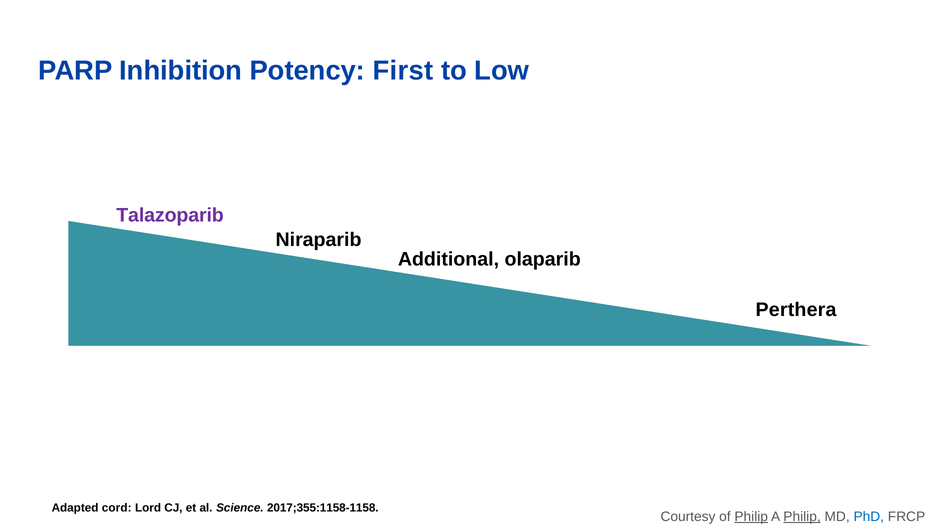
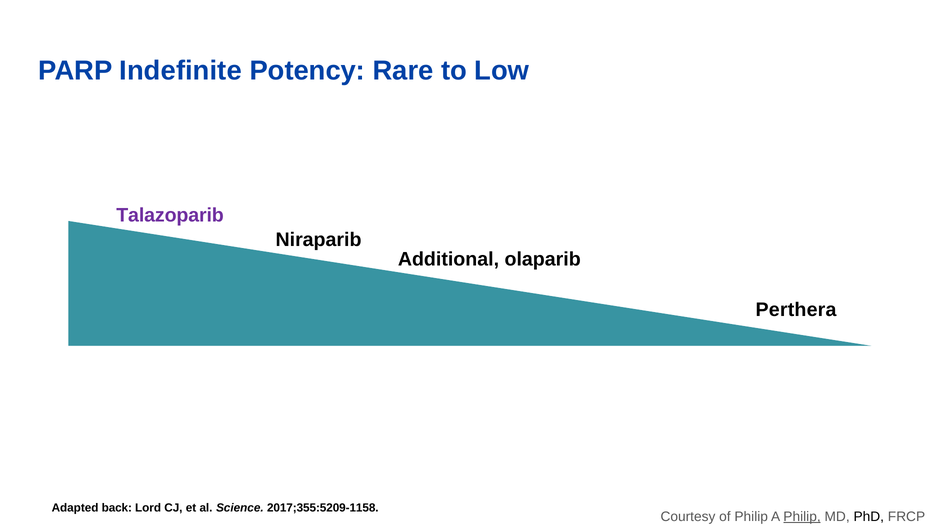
Inhibition: Inhibition -> Indefinite
First: First -> Rare
cord: cord -> back
2017;355:1158-1158: 2017;355:1158-1158 -> 2017;355:5209-1158
Philip at (751, 516) underline: present -> none
PhD colour: blue -> black
